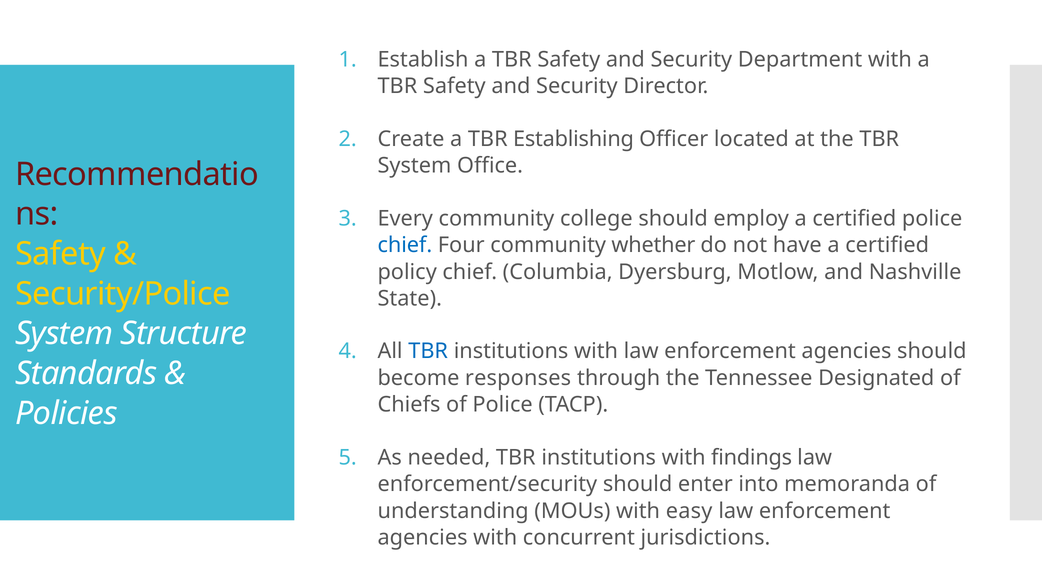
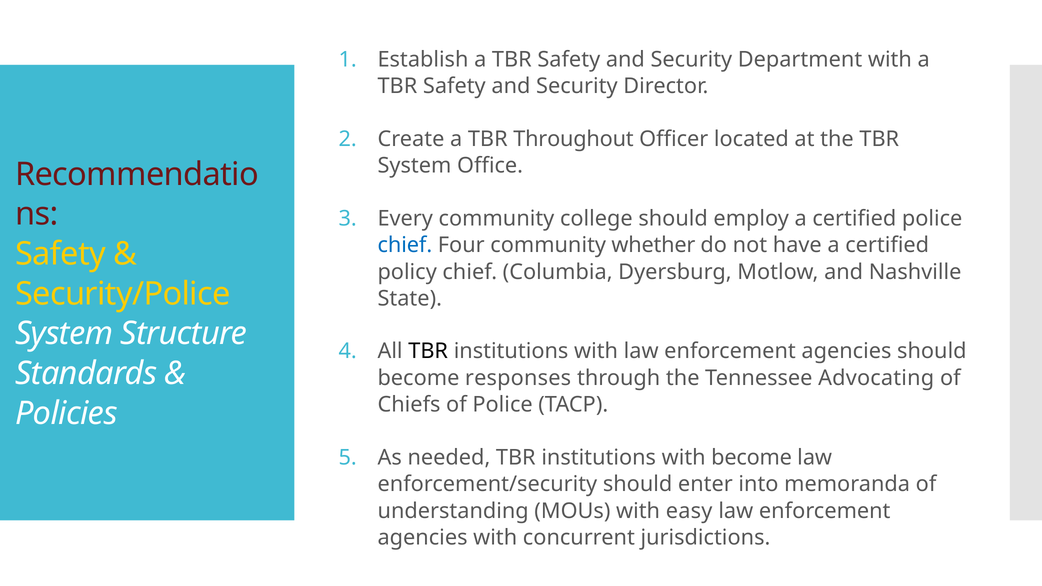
Establishing: Establishing -> Throughout
TBR at (428, 351) colour: blue -> black
Designated: Designated -> Advocating
with findings: findings -> become
